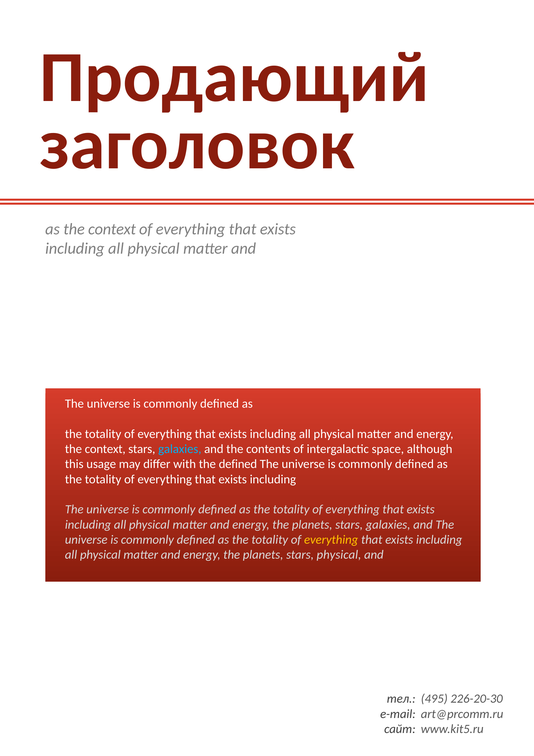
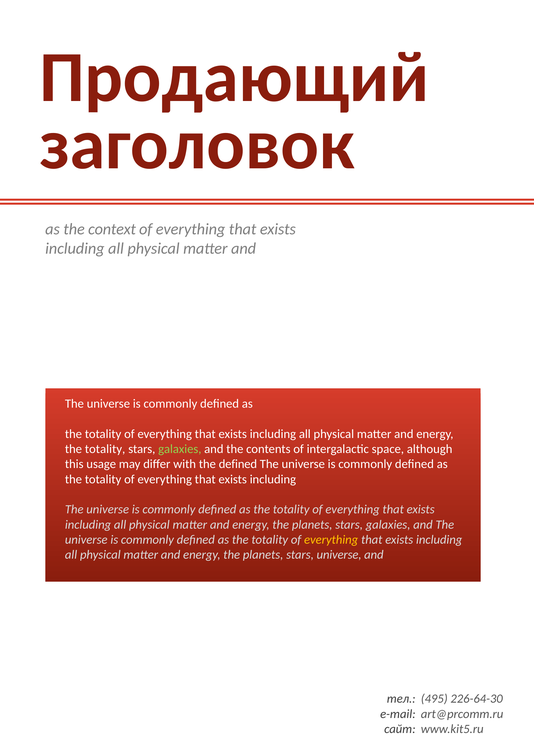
context at (105, 449): context -> totality
galaxies at (180, 449) colour: light blue -> light green
stars physical: physical -> universe
226-20-30: 226-20-30 -> 226-64-30
